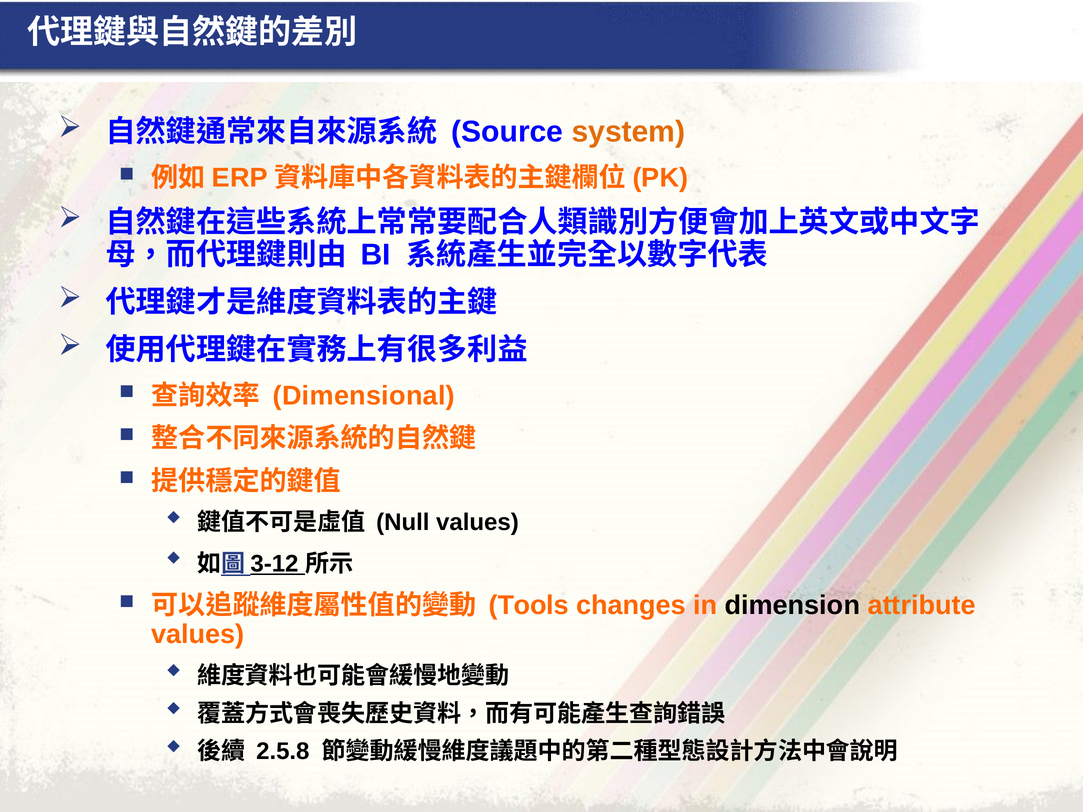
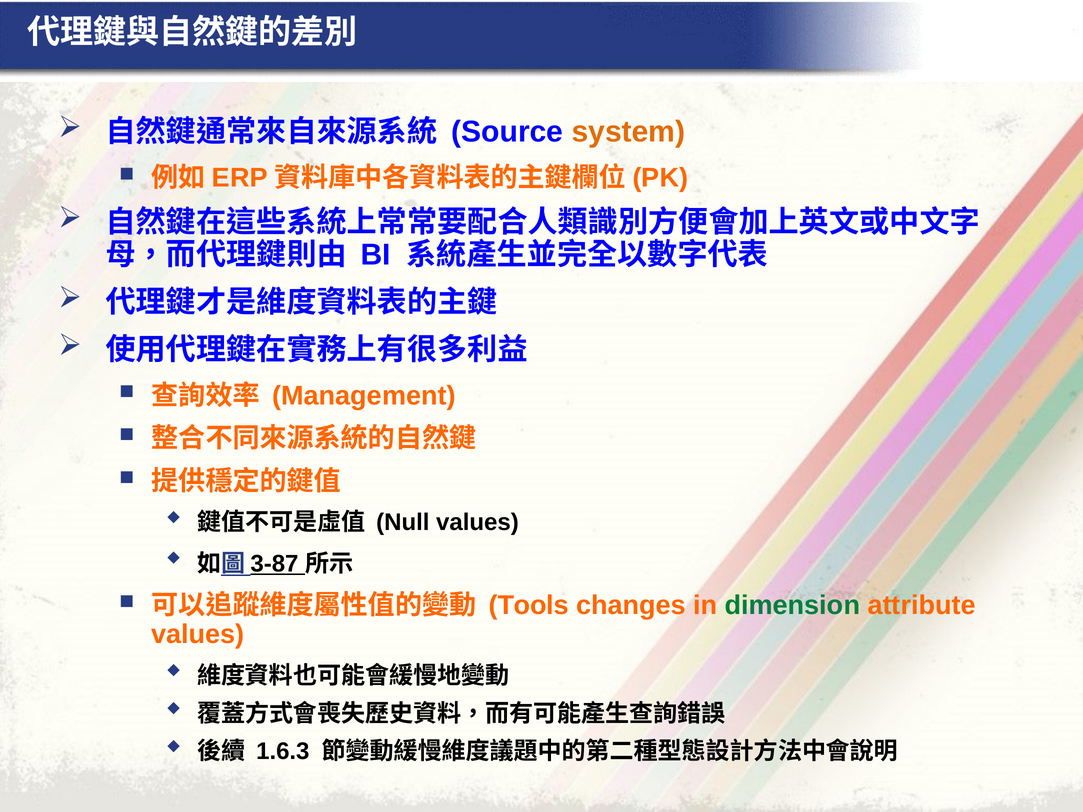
Dimensional: Dimensional -> Management
3-12: 3-12 -> 3-87
dimension colour: black -> green
2.5.8: 2.5.8 -> 1.6.3
